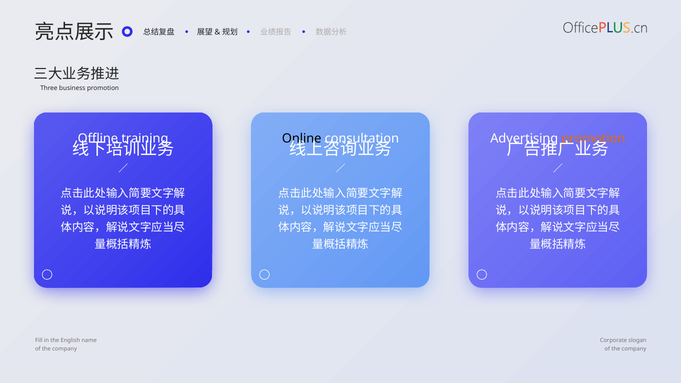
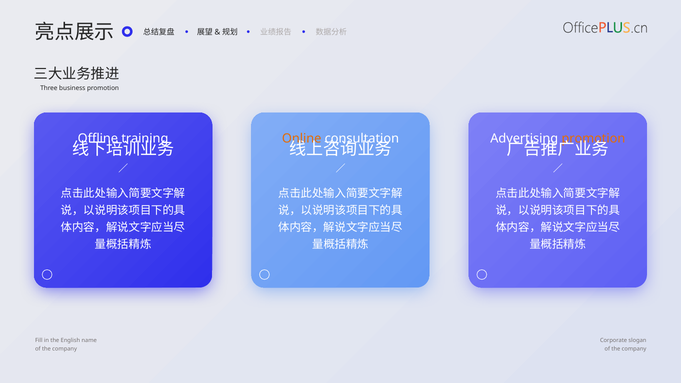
Online colour: black -> orange
